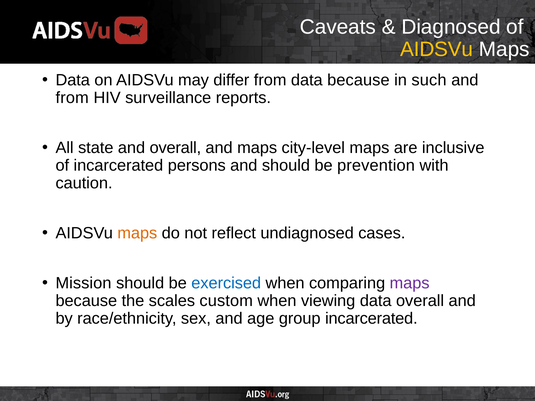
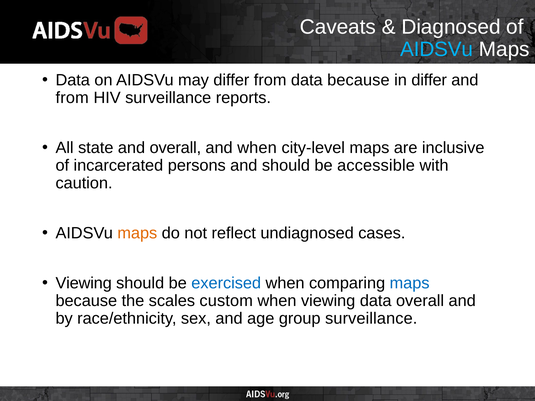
AIDSVu at (437, 49) colour: yellow -> light blue
in such: such -> differ
and maps: maps -> when
prevention: prevention -> accessible
Mission at (83, 283): Mission -> Viewing
maps at (410, 283) colour: purple -> blue
group incarcerated: incarcerated -> surveillance
